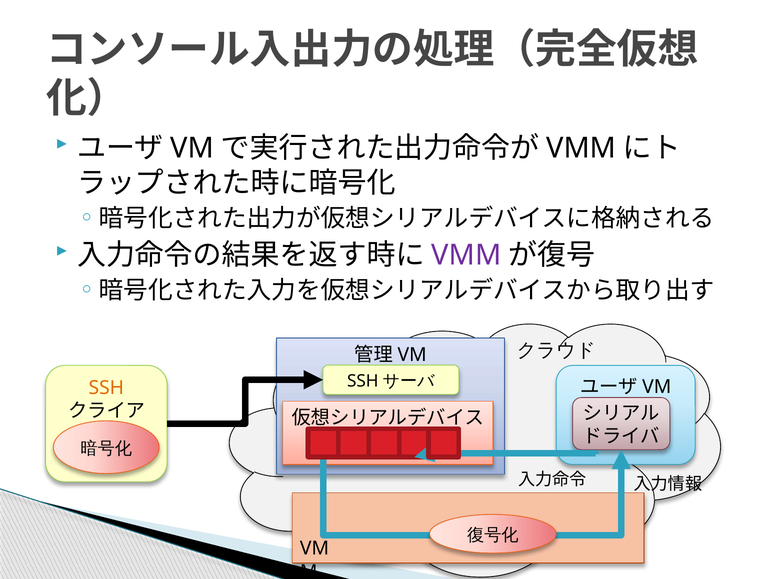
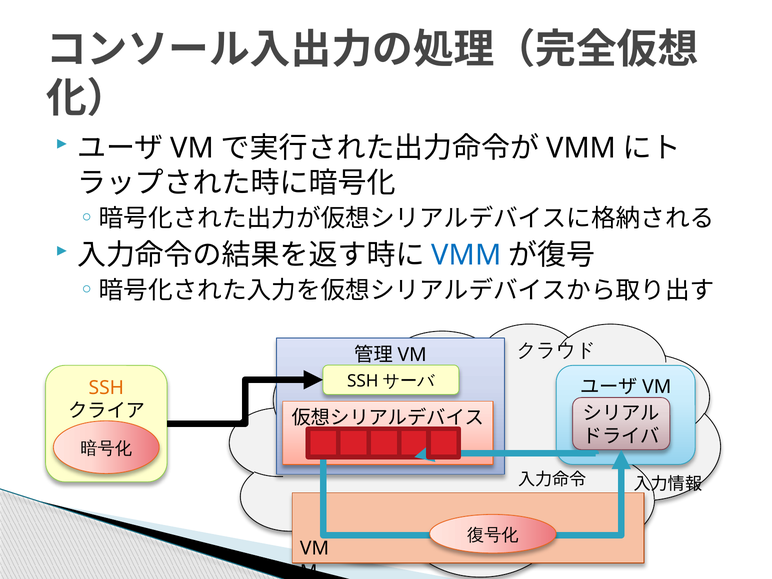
VMM at (466, 255) colour: purple -> blue
